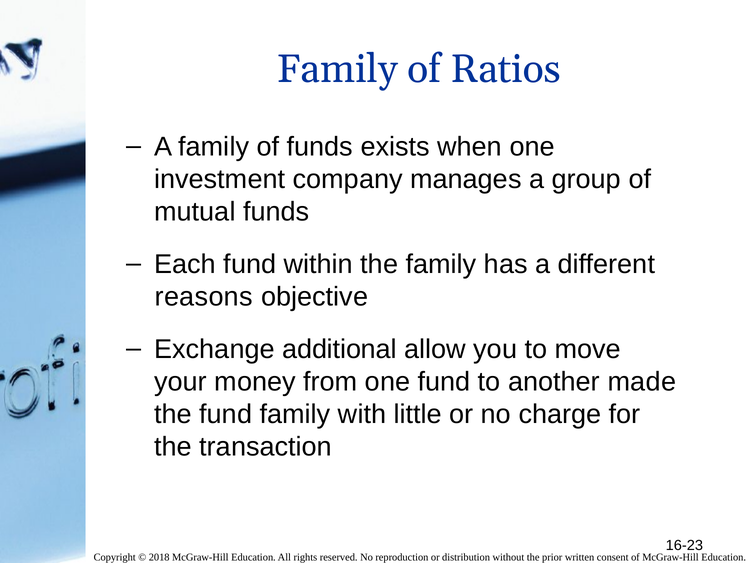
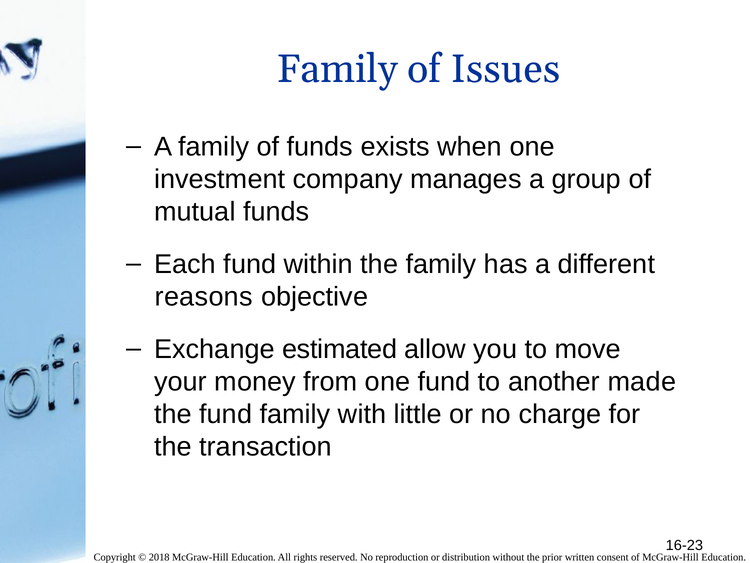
Ratios: Ratios -> Issues
additional: additional -> estimated
